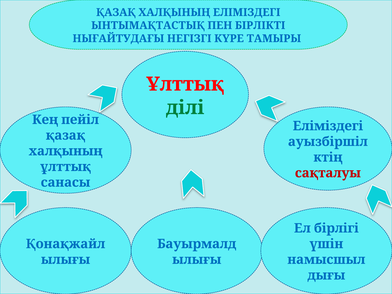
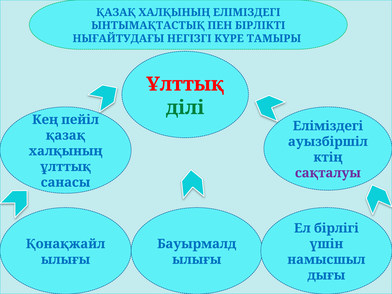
сақталуы colour: red -> purple
